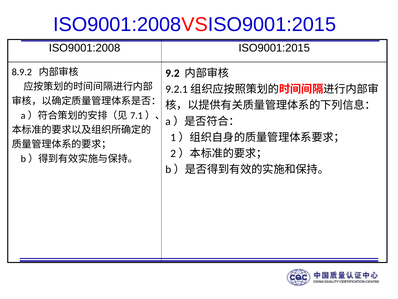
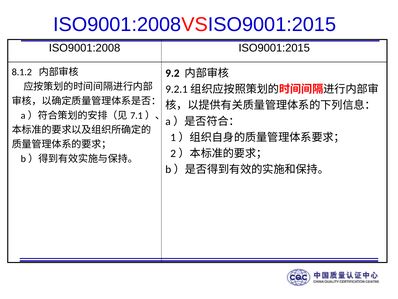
8.9.2: 8.9.2 -> 8.1.2
